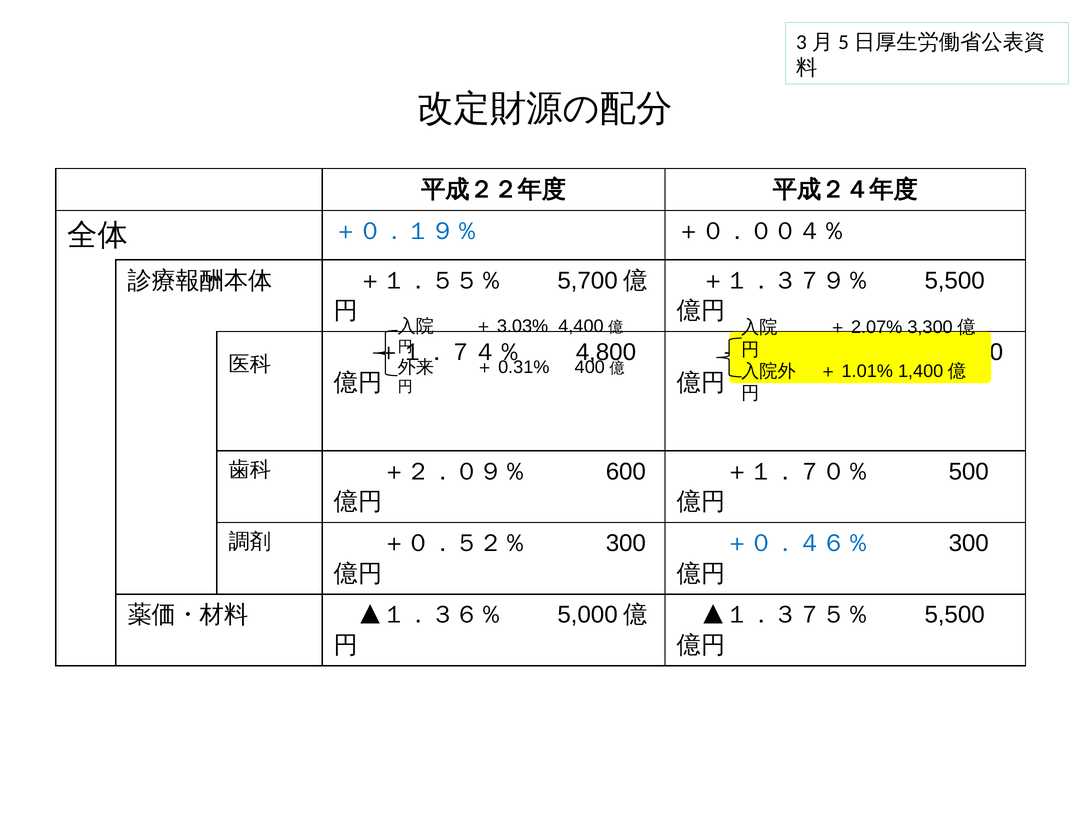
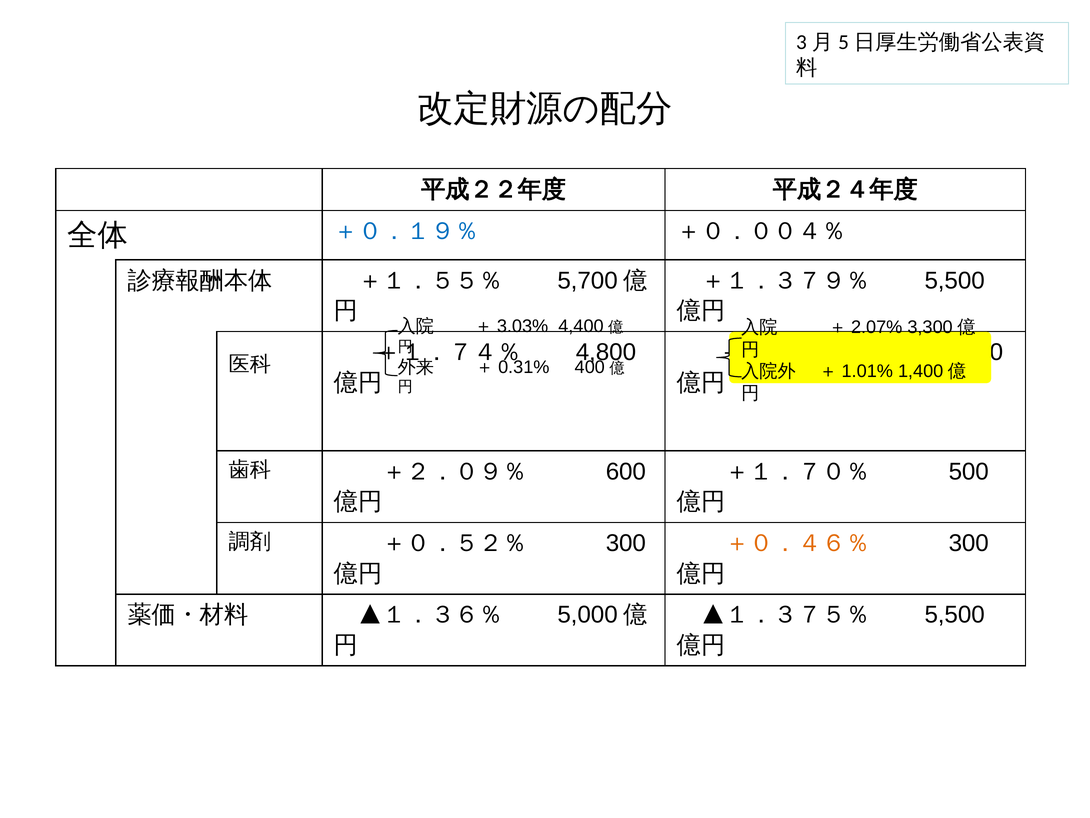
＋０．４６％ colour: blue -> orange
